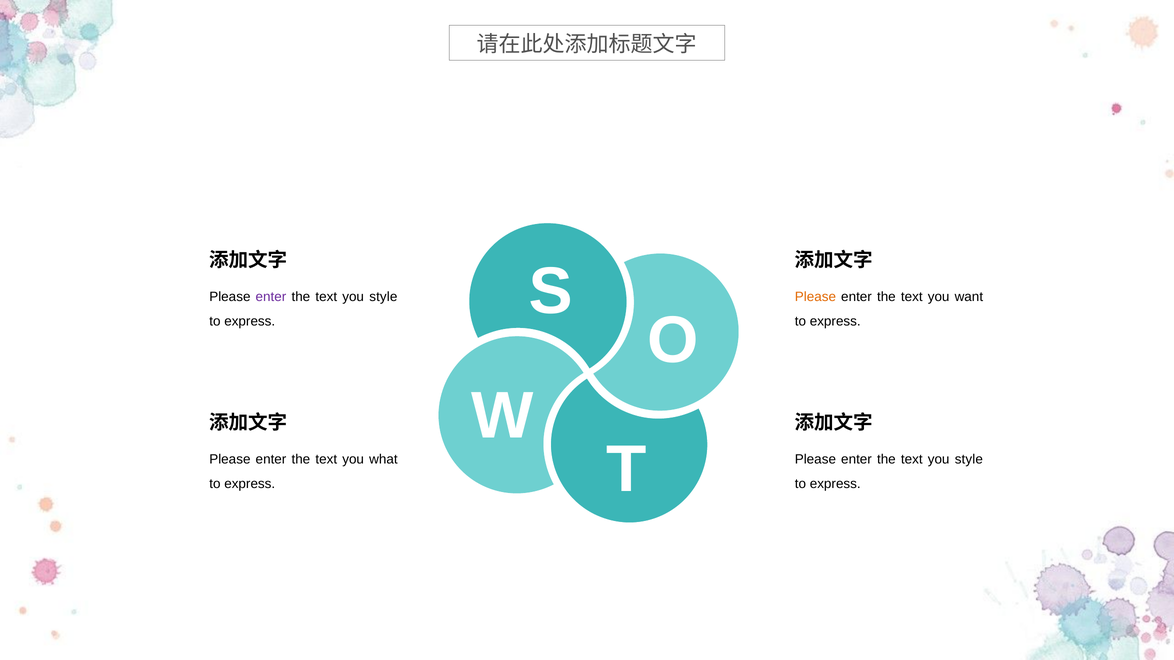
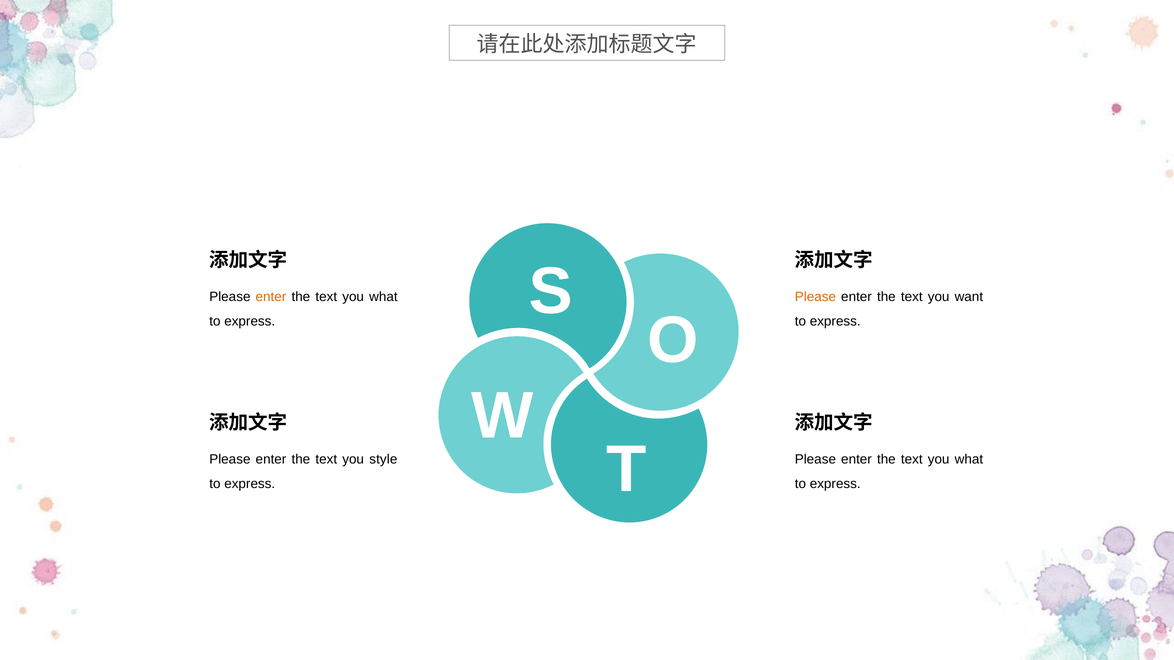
enter at (271, 297) colour: purple -> orange
style at (383, 297): style -> what
what: what -> style
style at (969, 460): style -> what
